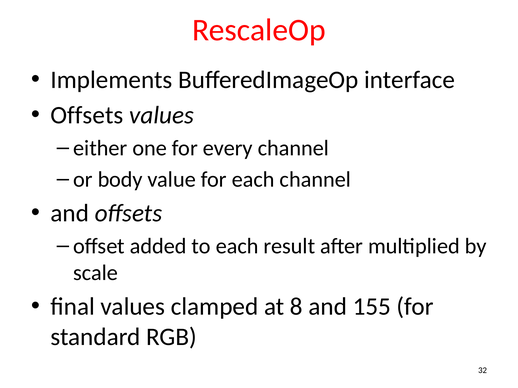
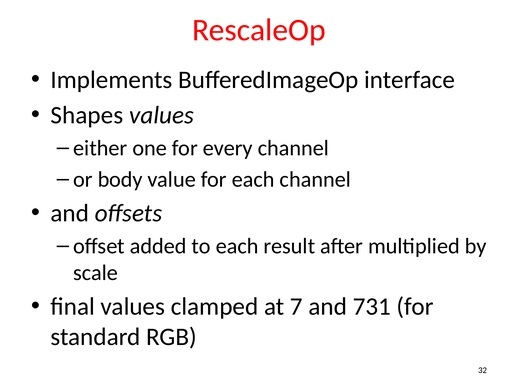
Offsets at (87, 115): Offsets -> Shapes
8: 8 -> 7
155: 155 -> 731
